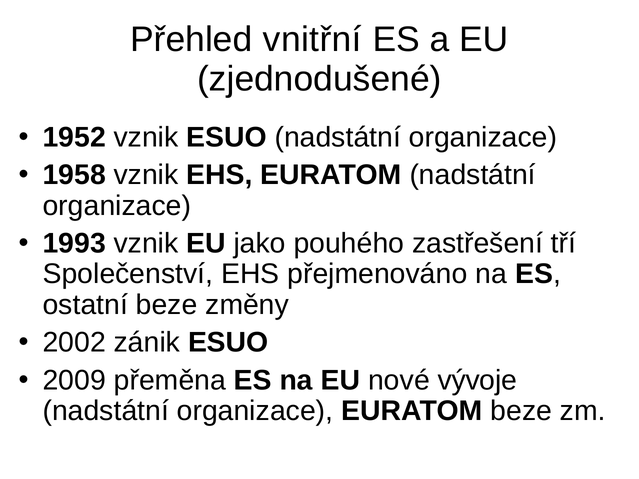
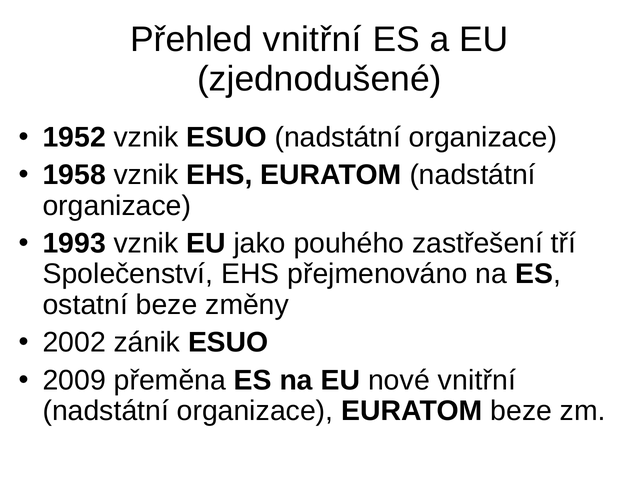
nové vývoje: vývoje -> vnitřní
